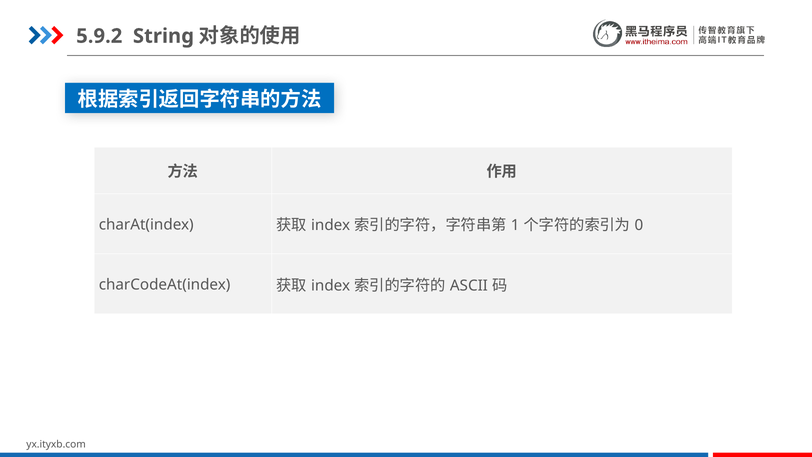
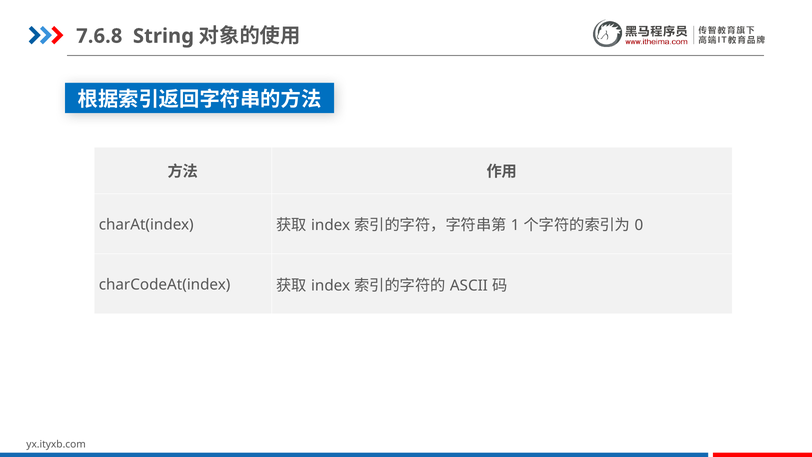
5.9.2: 5.9.2 -> 7.6.8
